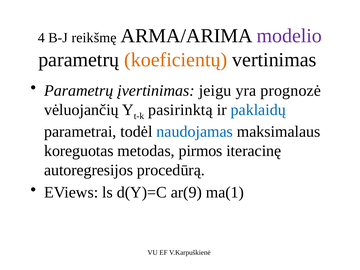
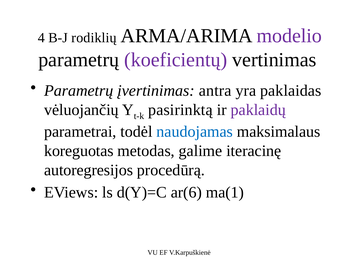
reikšmę: reikšmę -> rodiklių
koeficientų colour: orange -> purple
jeigu: jeigu -> antra
prognozė: prognozė -> paklaidas
paklaidų colour: blue -> purple
pirmos: pirmos -> galime
ar(9: ar(9 -> ar(6
